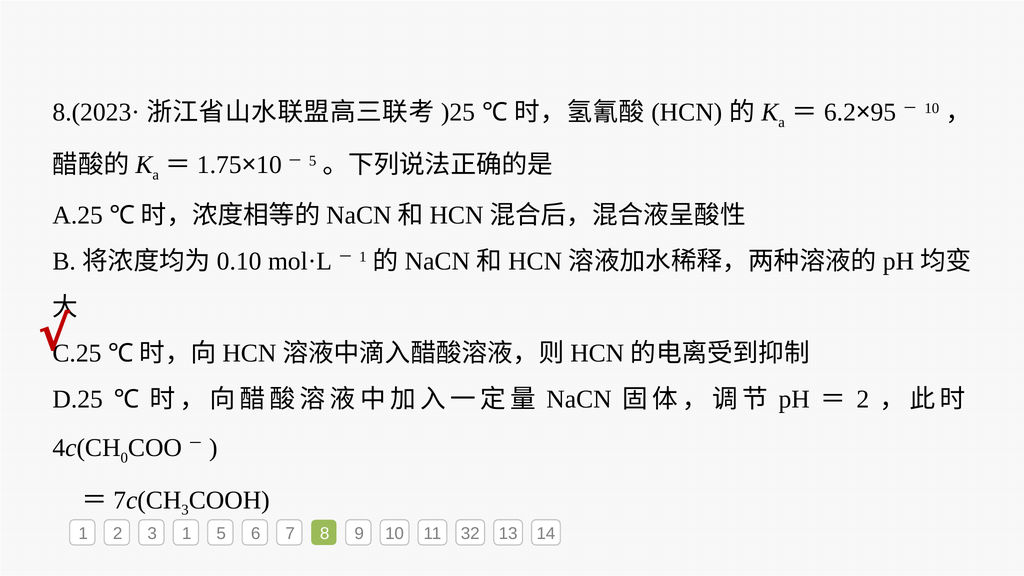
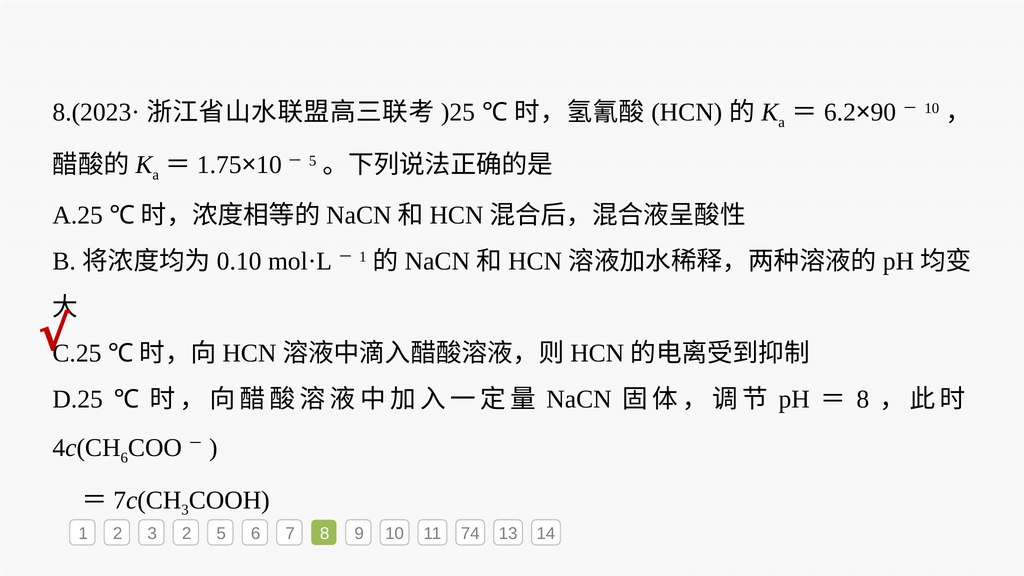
95: 95 -> 90
2 at (863, 399): 2 -> 8
0 at (124, 458): 0 -> 6
3 1: 1 -> 2
32: 32 -> 74
